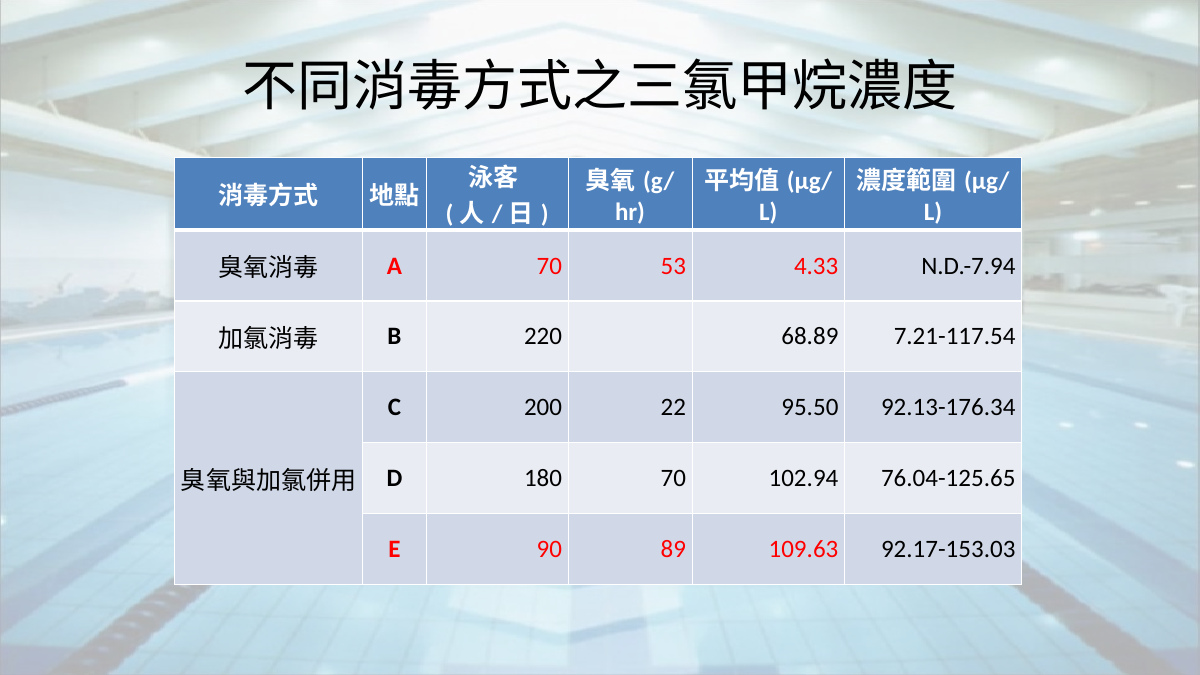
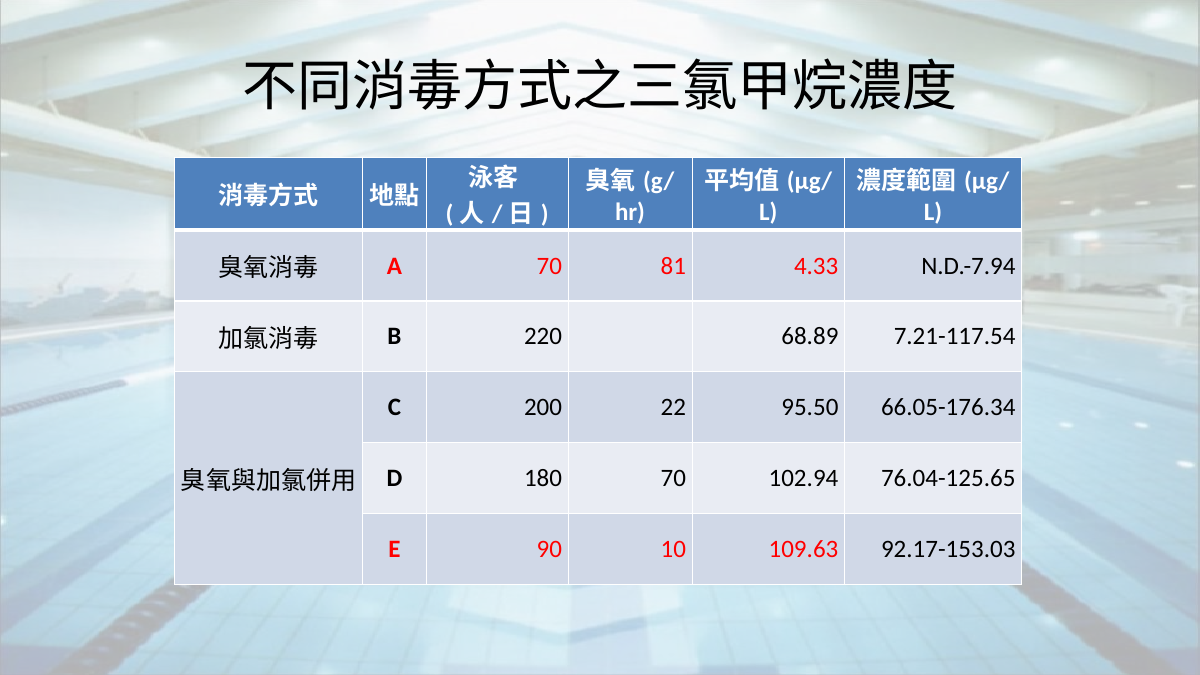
53: 53 -> 81
92.13-176.34: 92.13-176.34 -> 66.05-176.34
89: 89 -> 10
